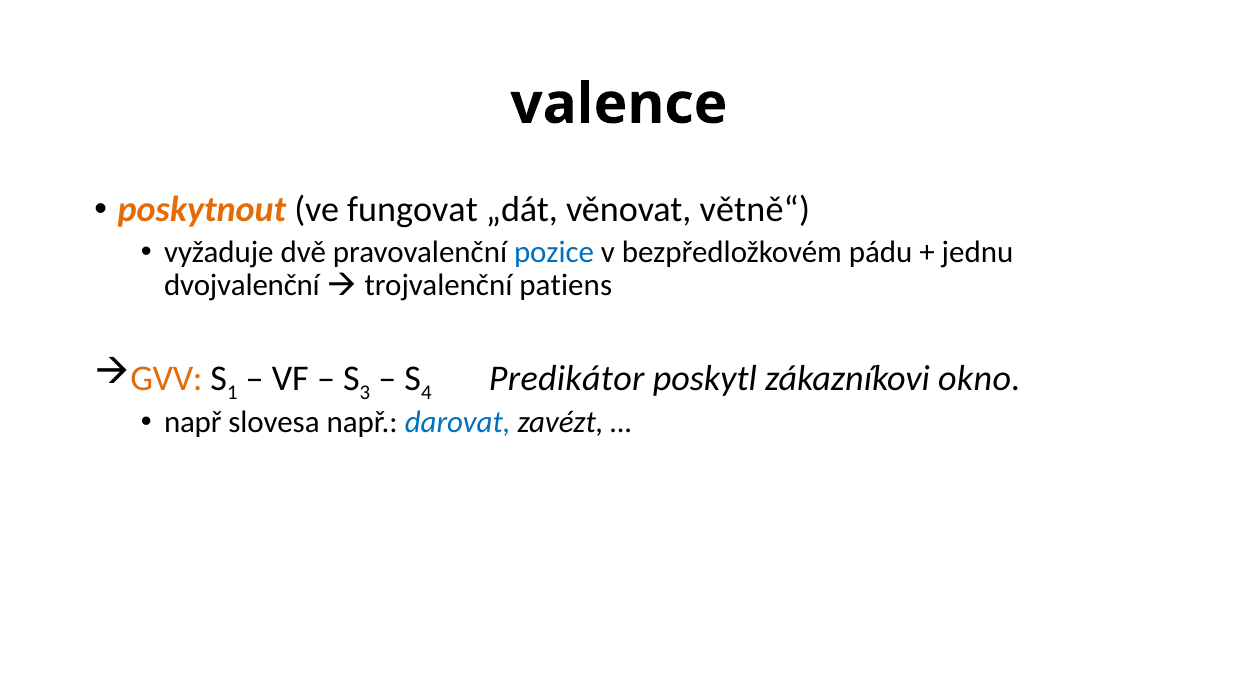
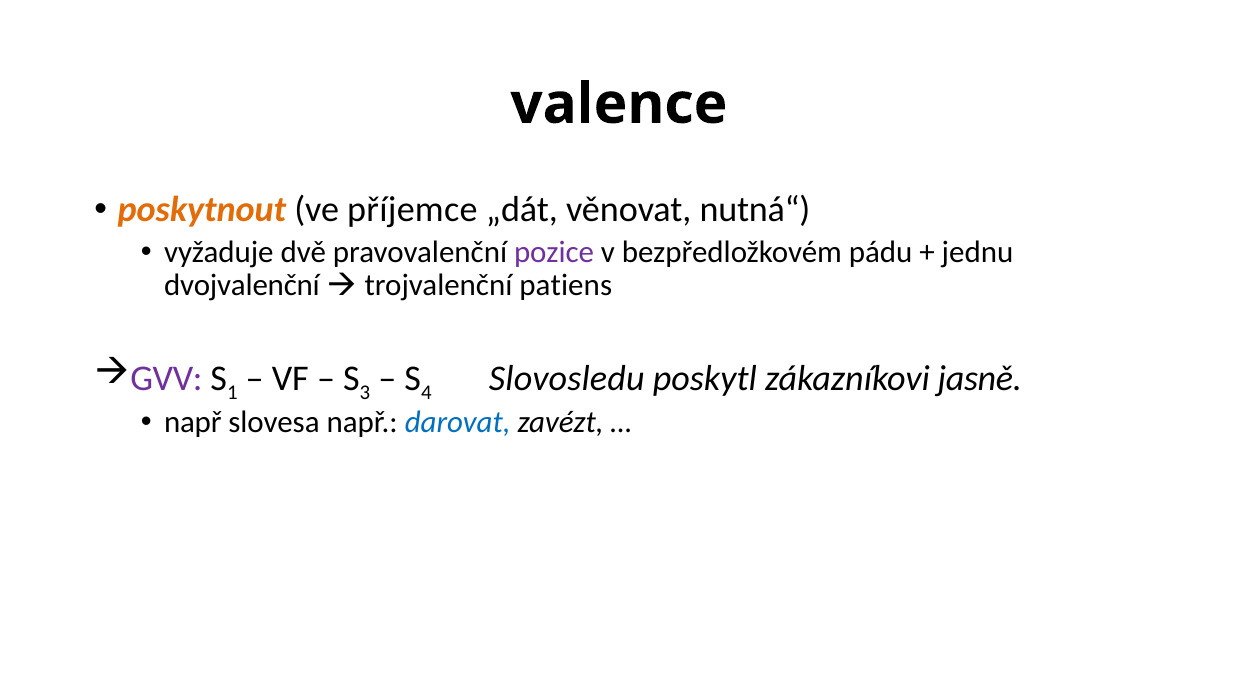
fungovat: fungovat -> příjemce
větně“: větně“ -> nutná“
pozice colour: blue -> purple
GVV colour: orange -> purple
Predikátor: Predikátor -> Slovosledu
okno: okno -> jasně
